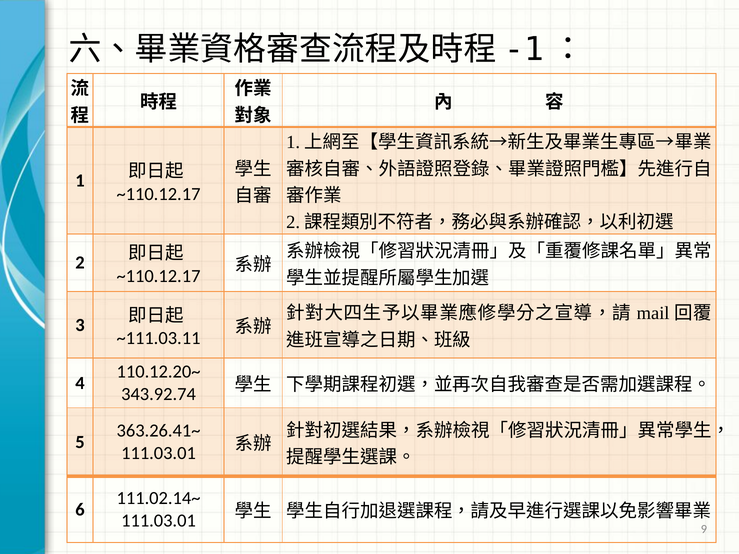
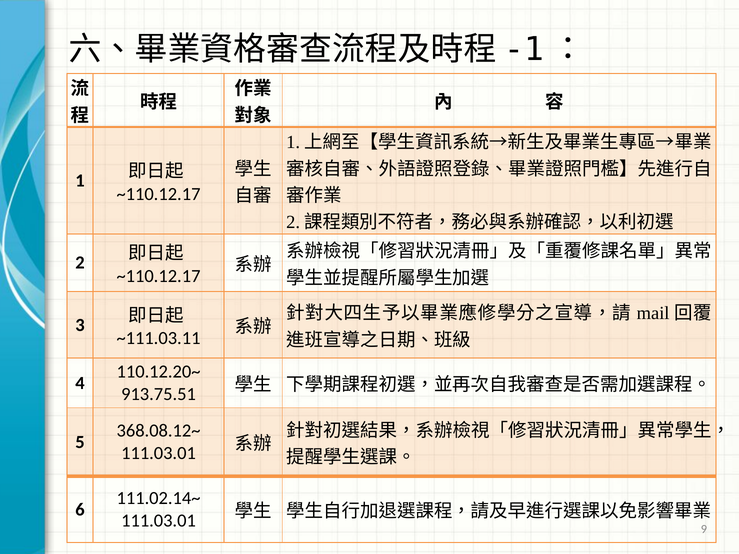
343.92.74: 343.92.74 -> 913.75.51
363.26.41~: 363.26.41~ -> 368.08.12~
